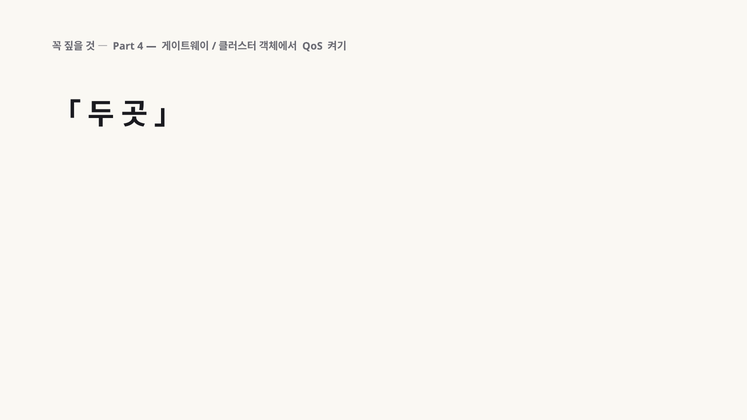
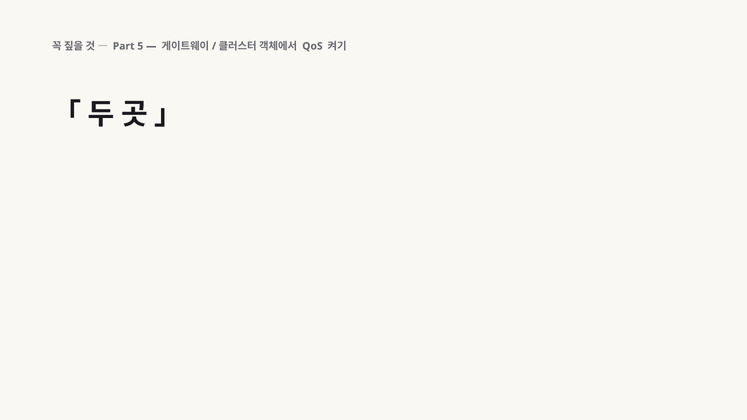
4: 4 -> 5
